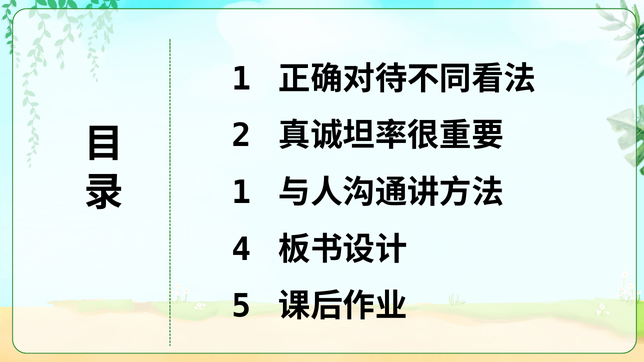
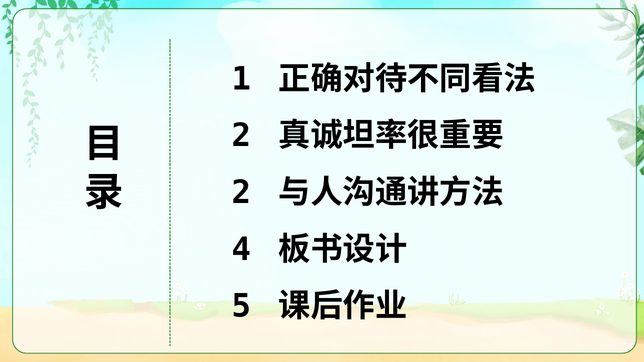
1 at (242, 193): 1 -> 2
